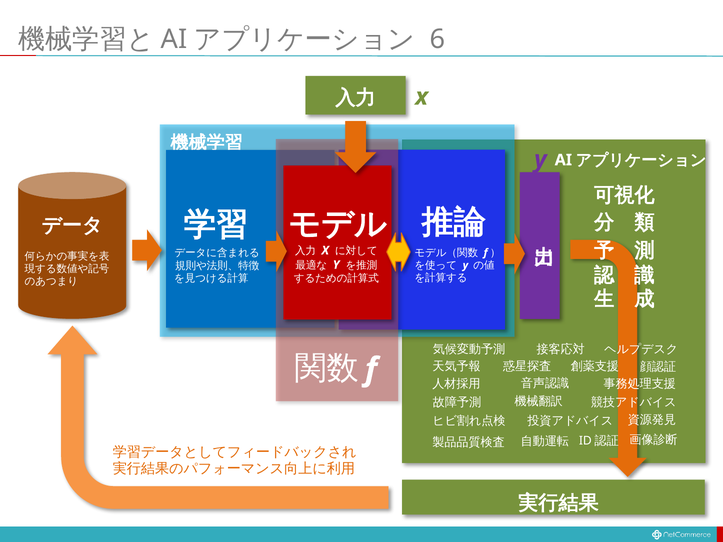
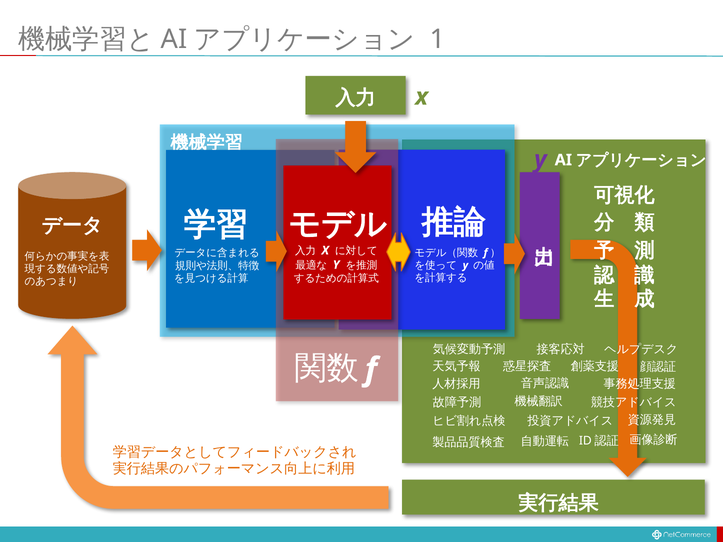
6: 6 -> 1
